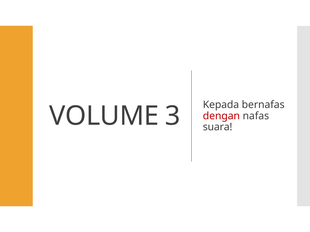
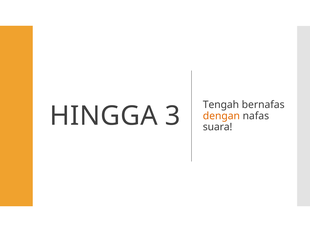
Kepada: Kepada -> Tengah
VOLUME: VOLUME -> HINGGA
dengan colour: red -> orange
